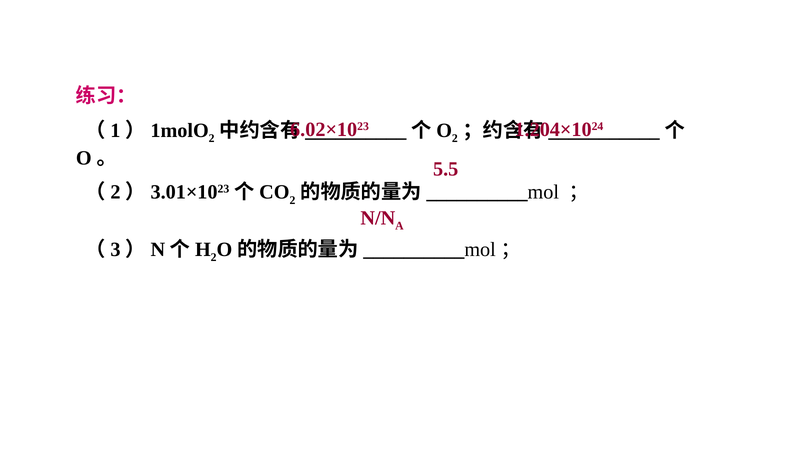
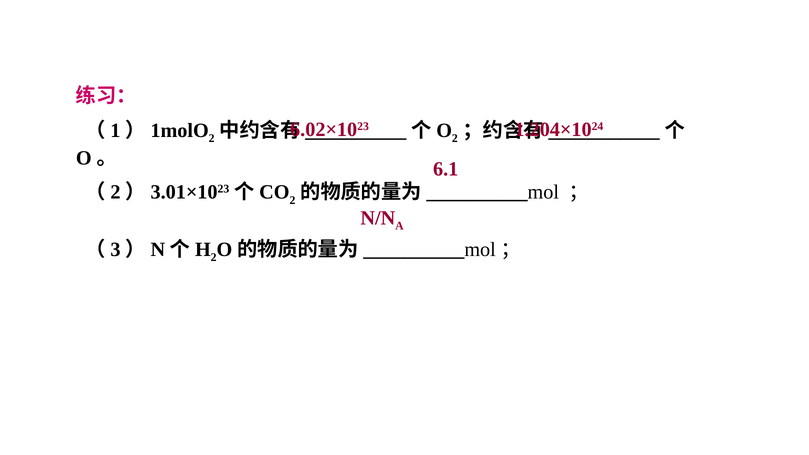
5.5: 5.5 -> 6.1
